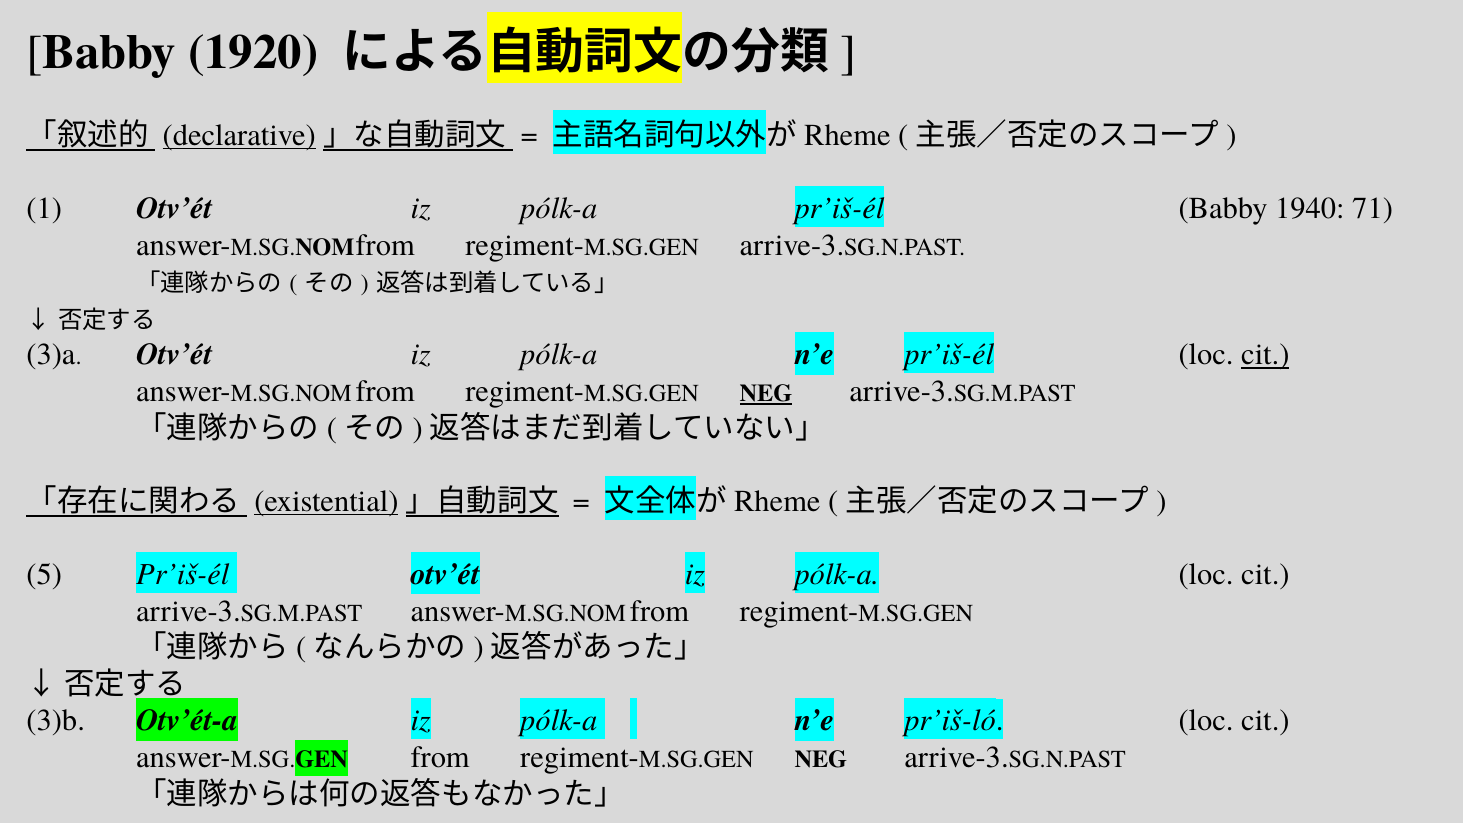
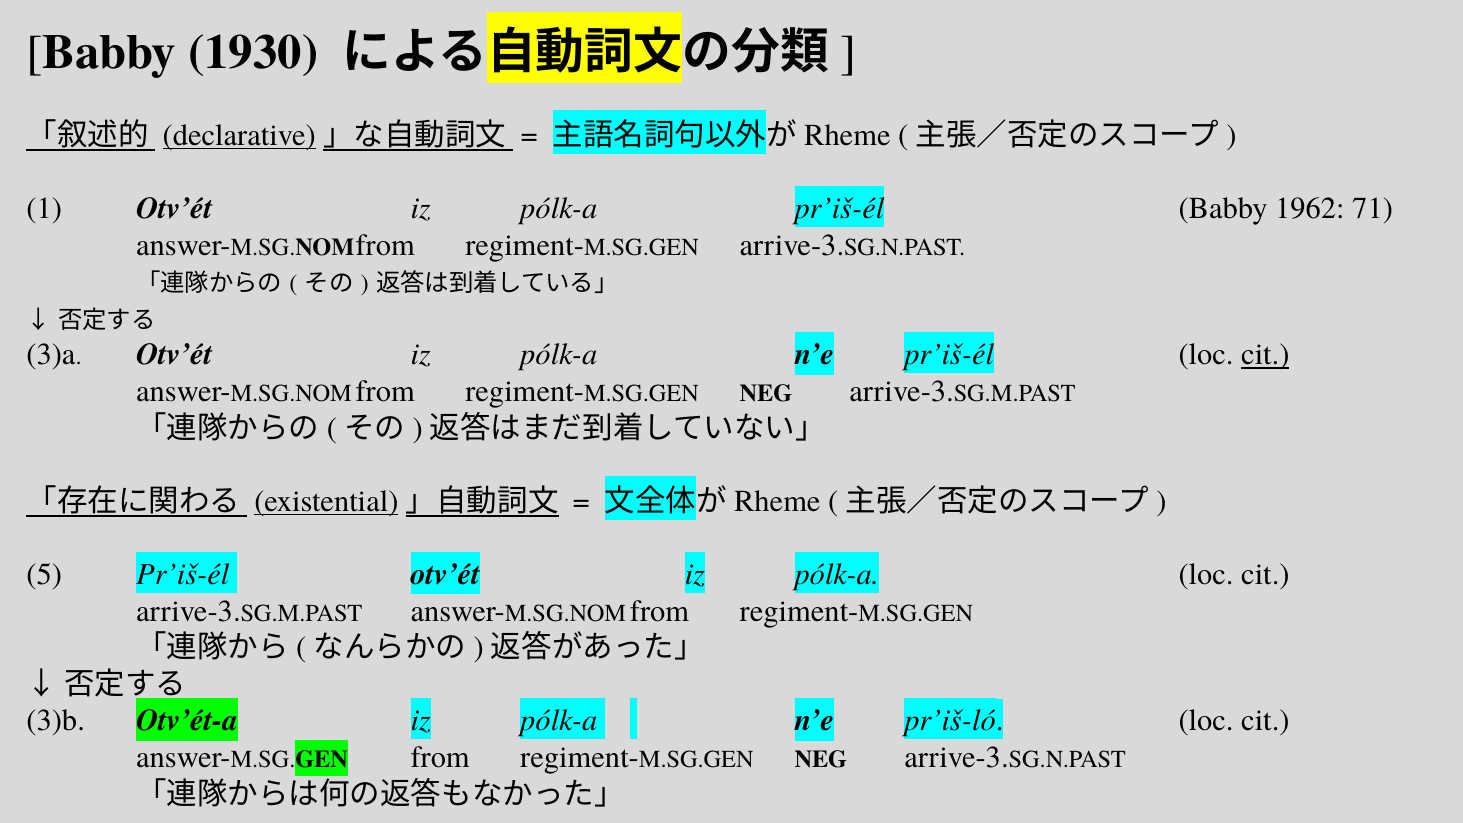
1920: 1920 -> 1930
1940: 1940 -> 1962
NEG at (766, 393) underline: present -> none
